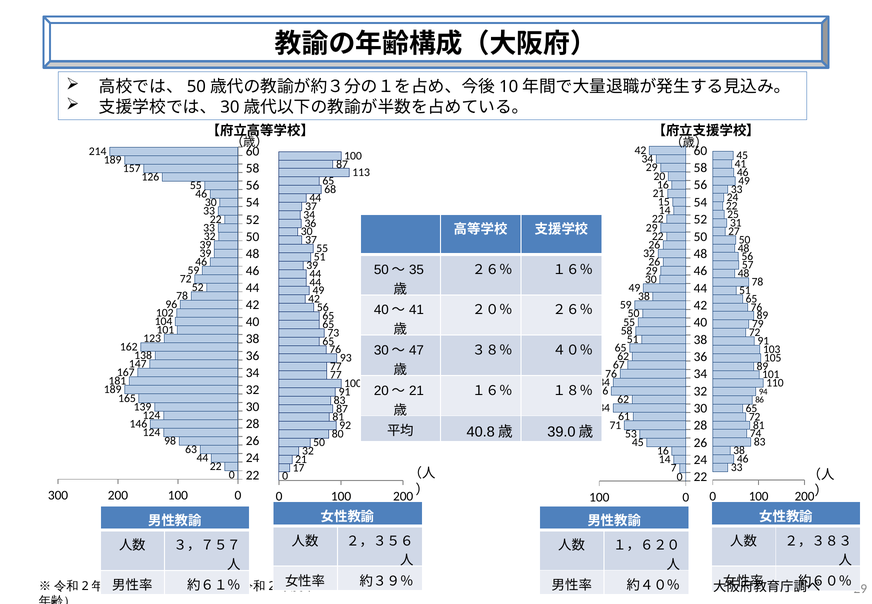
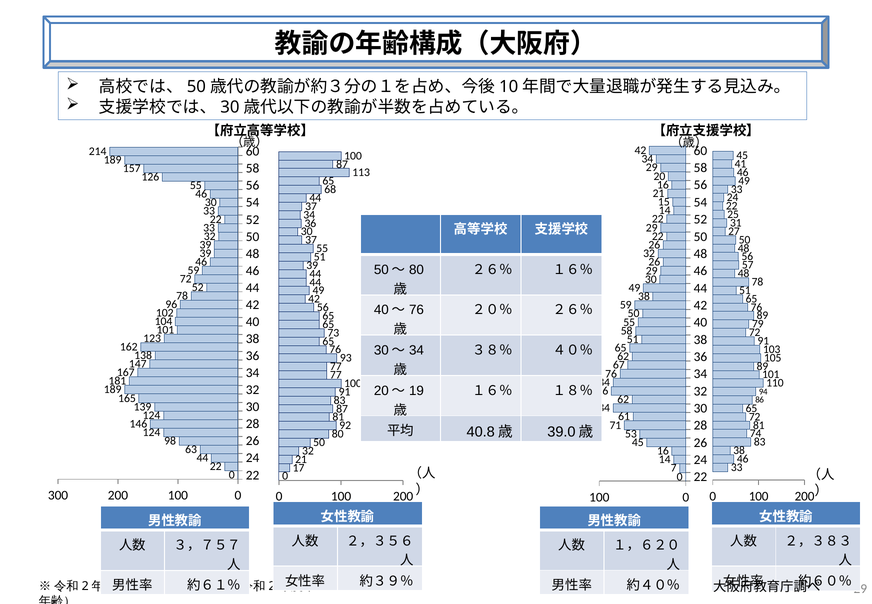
35 at (417, 270): 35 -> 80
41 at (417, 310): 41 -> 76
47 at (417, 350): 47 -> 34
21 at (417, 390): 21 -> 19
